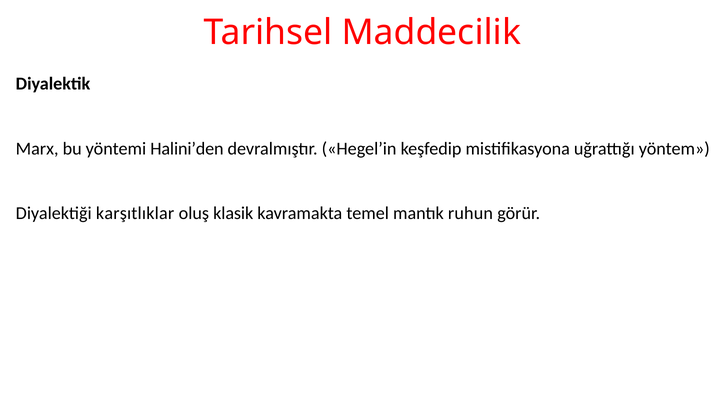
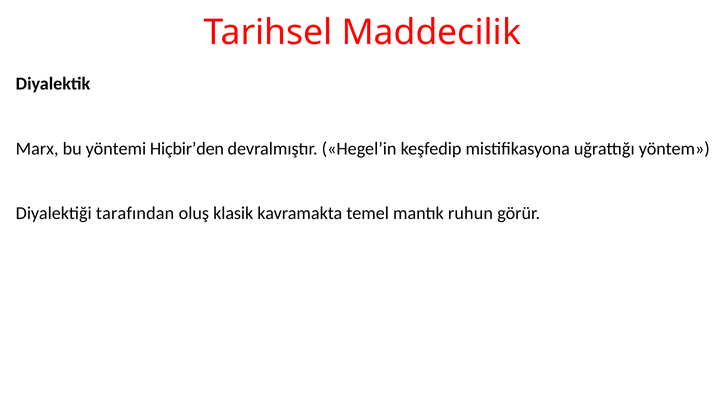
Halini’den: Halini’den -> Hiçbir’den
karşıtlıklar: karşıtlıklar -> tarafından
